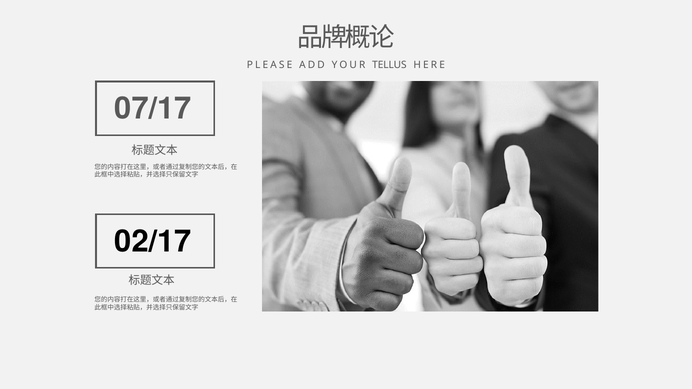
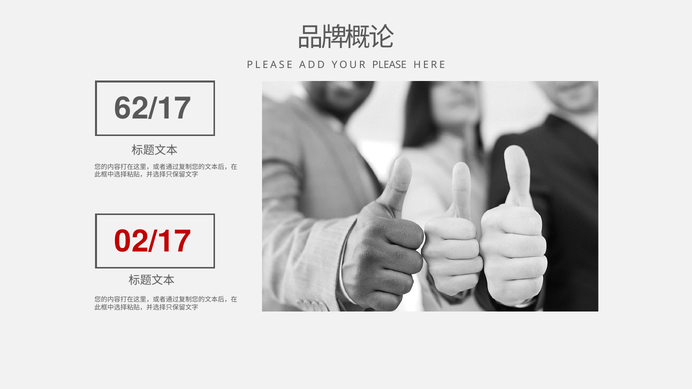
YOUR TELLUS: TELLUS -> PLEASE
07/17: 07/17 -> 62/17
02/17 colour: black -> red
